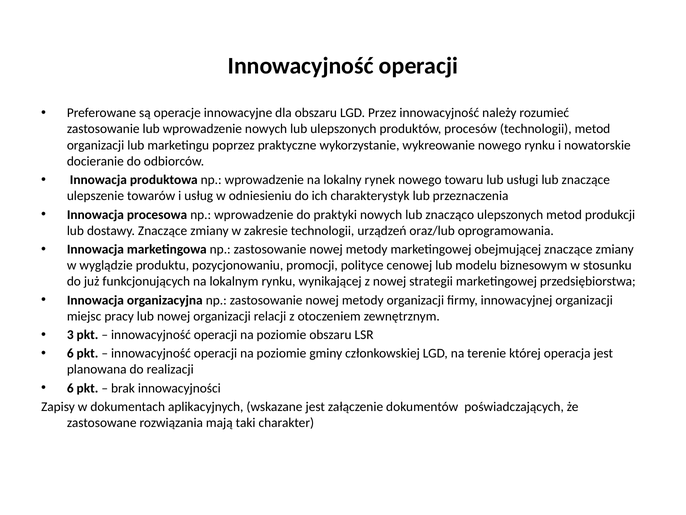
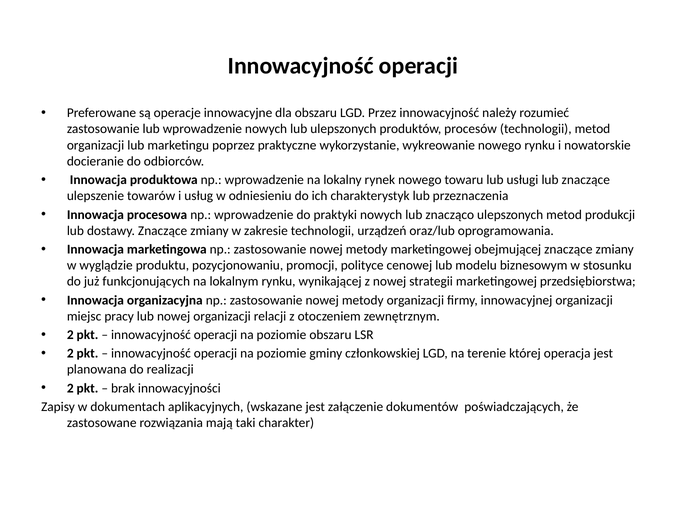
3 at (70, 335): 3 -> 2
6 at (70, 353): 6 -> 2
6 at (70, 388): 6 -> 2
